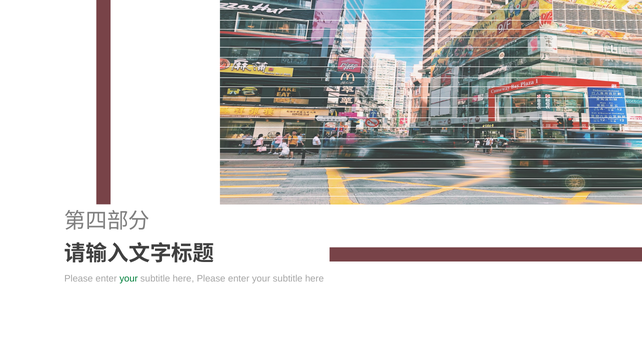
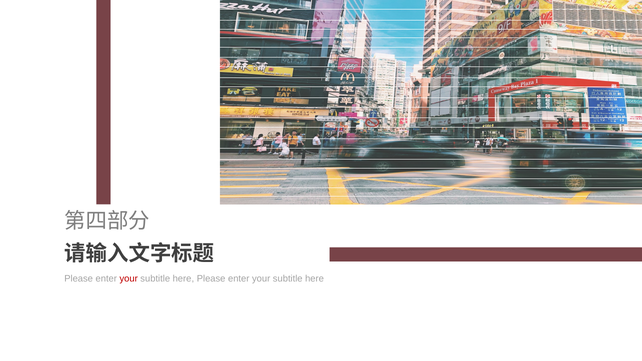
your at (129, 279) colour: green -> red
